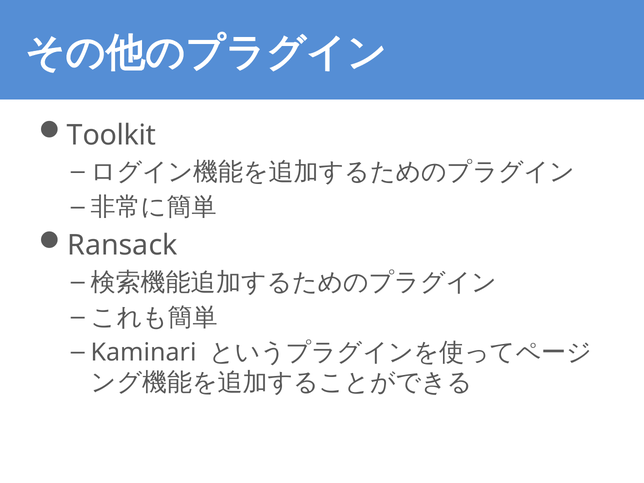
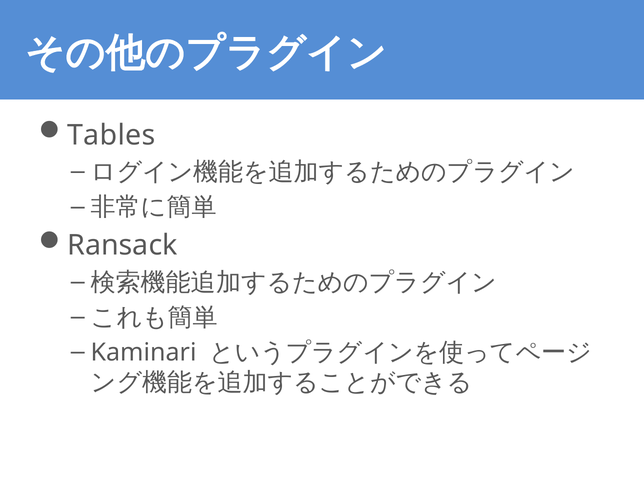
Toolkit: Toolkit -> Tables
